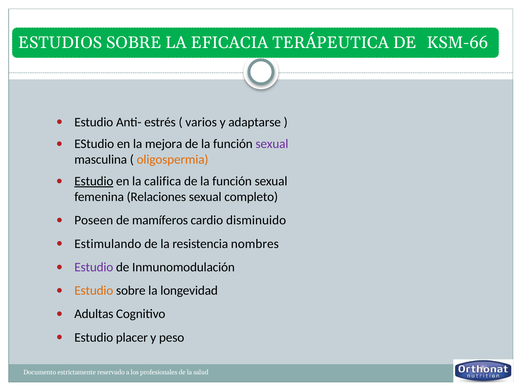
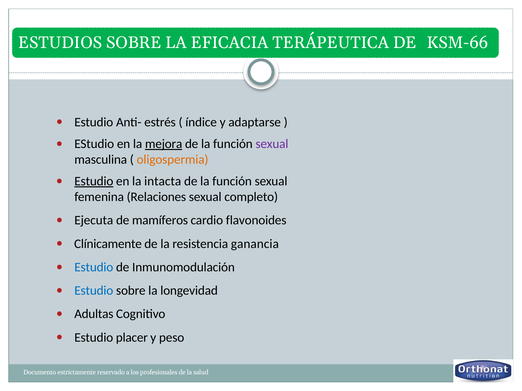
varios: varios -> índice
mejora underline: none -> present
califica: califica -> intacta
Poseen: Poseen -> Ejecuta
disminuido: disminuido -> flavonoides
Estimulando: Estimulando -> Clínicamente
nombres: nombres -> ganancia
Estudio at (94, 268) colour: purple -> blue
Estudio at (94, 291) colour: orange -> blue
